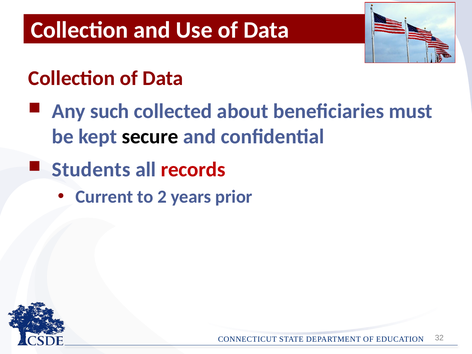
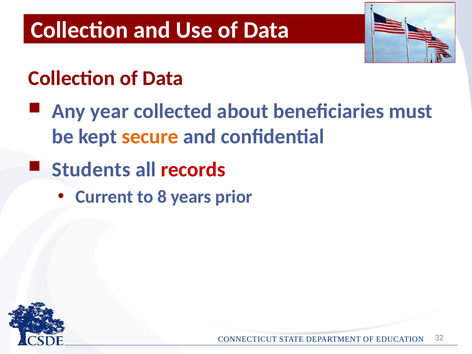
such: such -> year
secure colour: black -> orange
2: 2 -> 8
